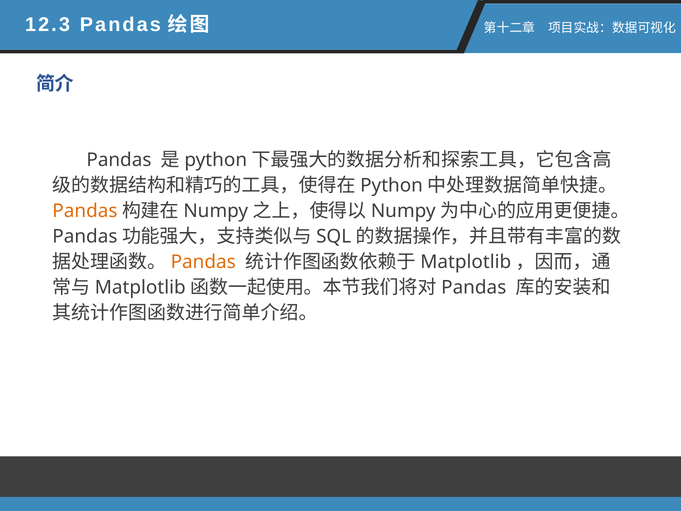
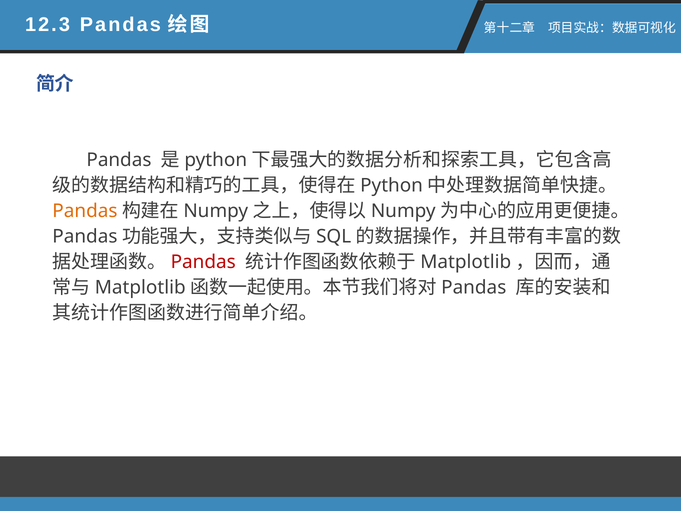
Pandas at (203, 262) colour: orange -> red
